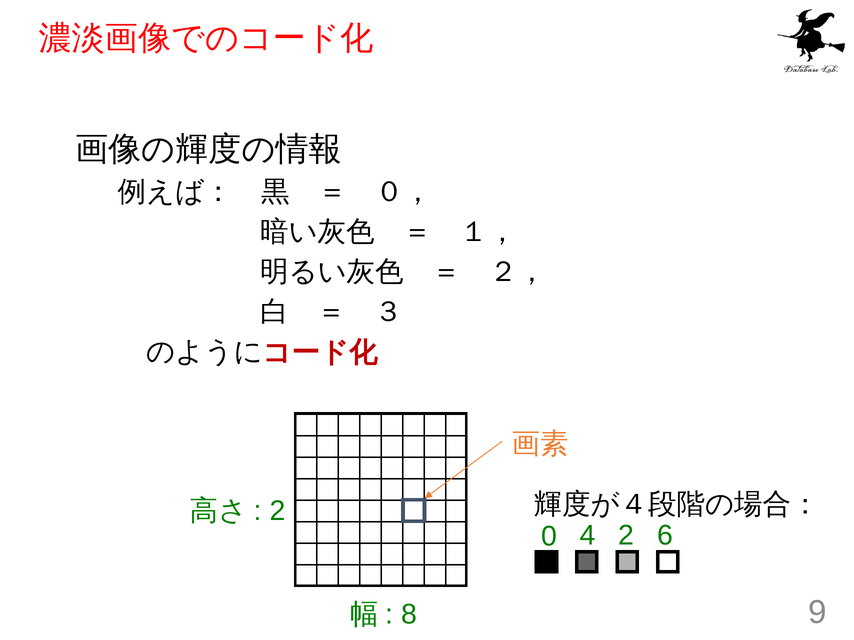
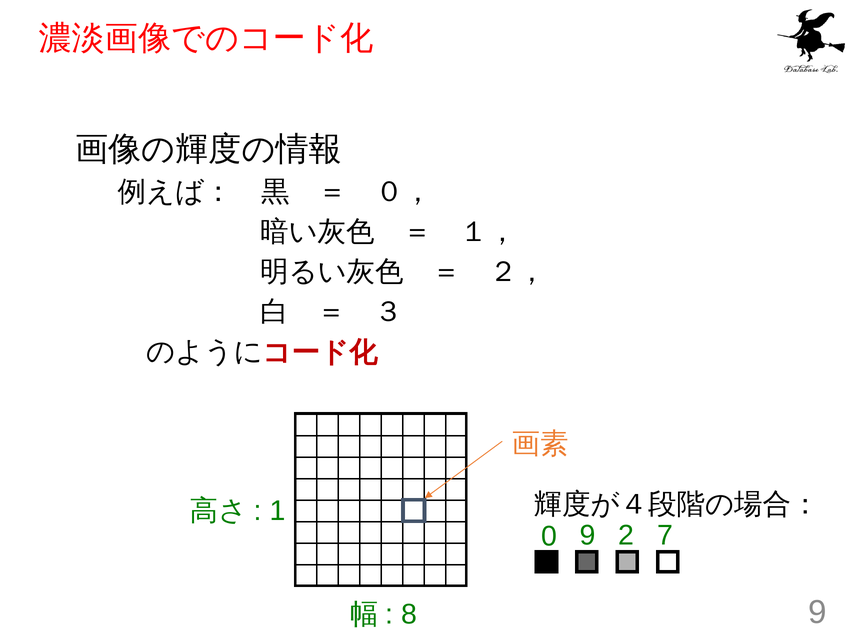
2 at (278, 511): 2 -> 1
0 4: 4 -> 9
6: 6 -> 7
